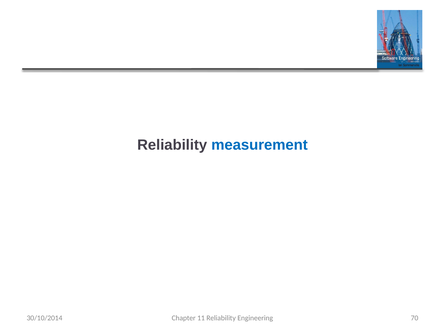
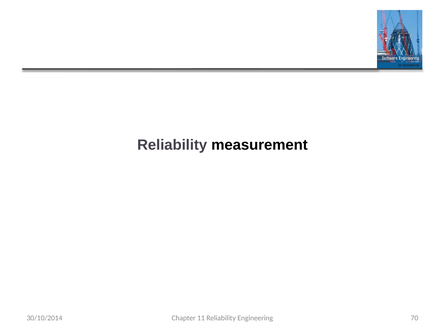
measurement colour: blue -> black
